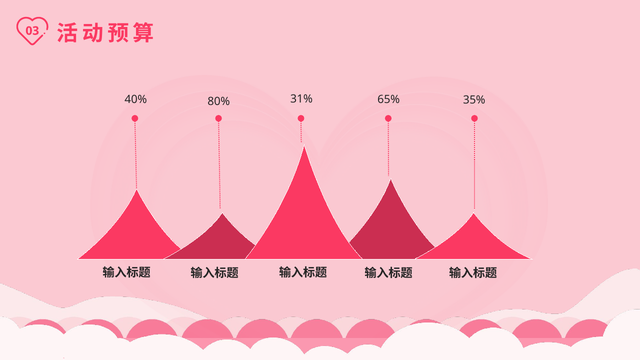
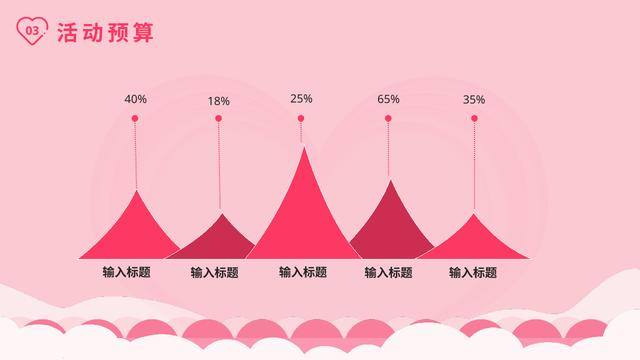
31%: 31% -> 25%
80%: 80% -> 18%
